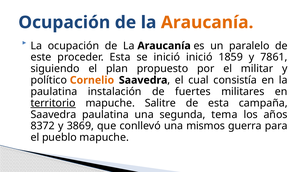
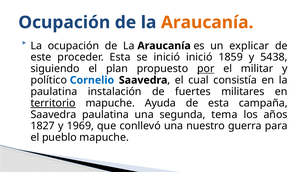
paralelo: paralelo -> explicar
7861: 7861 -> 5438
por underline: none -> present
Cornelio colour: orange -> blue
Salitre: Salitre -> Ayuda
8372: 8372 -> 1827
3869: 3869 -> 1969
mismos: mismos -> nuestro
